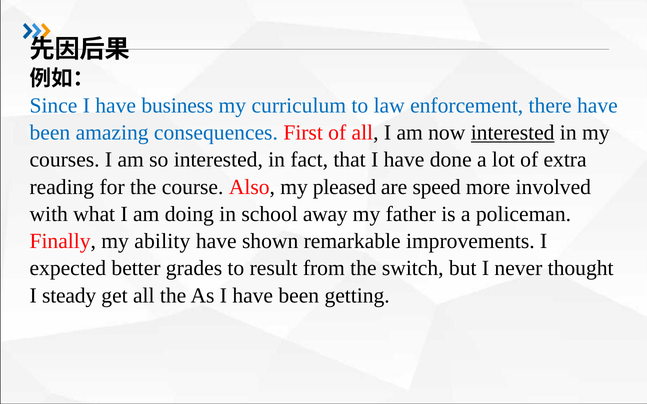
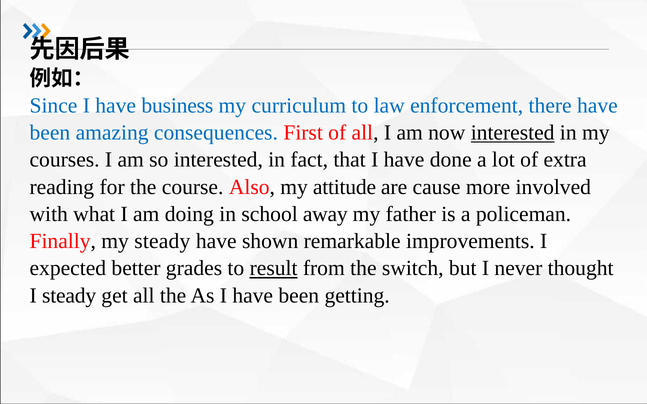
pleased: pleased -> attitude
speed: speed -> cause
my ability: ability -> steady
result underline: none -> present
